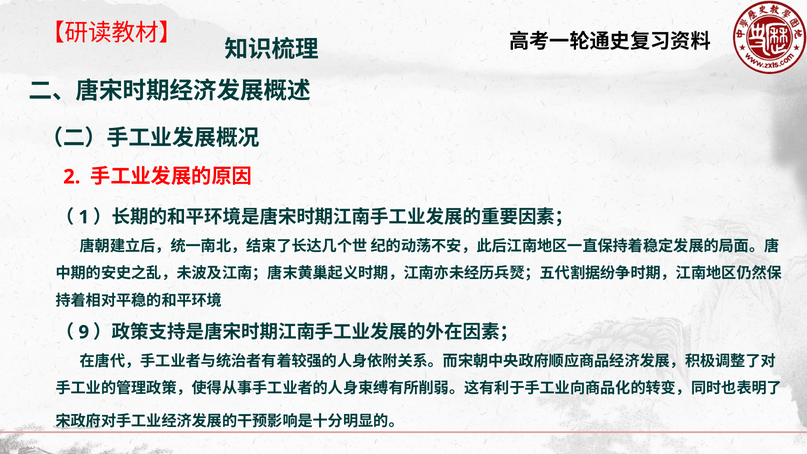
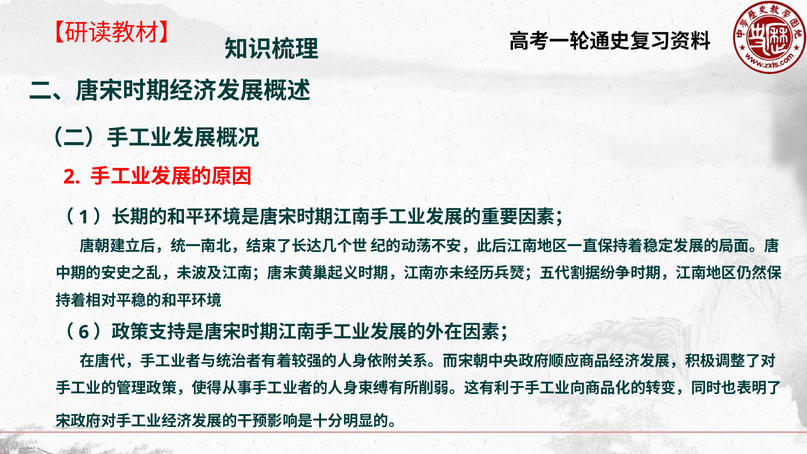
9: 9 -> 6
